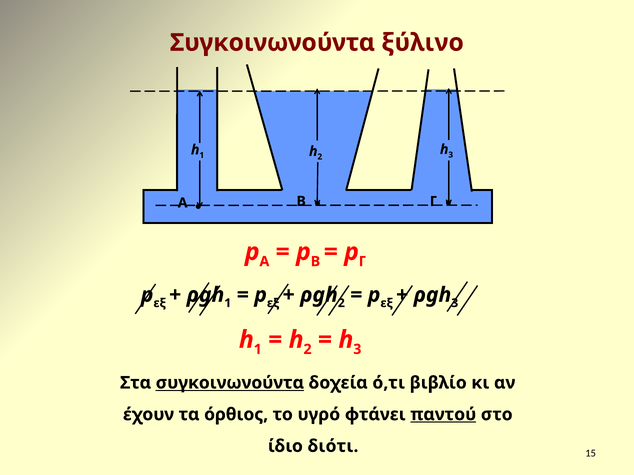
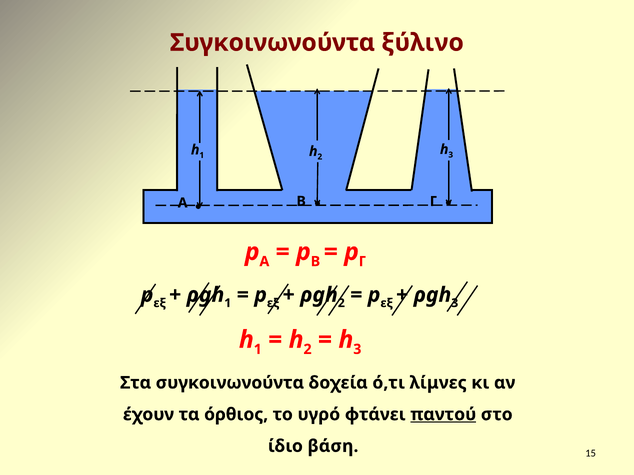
συγκοινωνούντα at (230, 383) underline: present -> none
βιβλίο: βιβλίο -> λίμνες
διότι: διότι -> βάση
